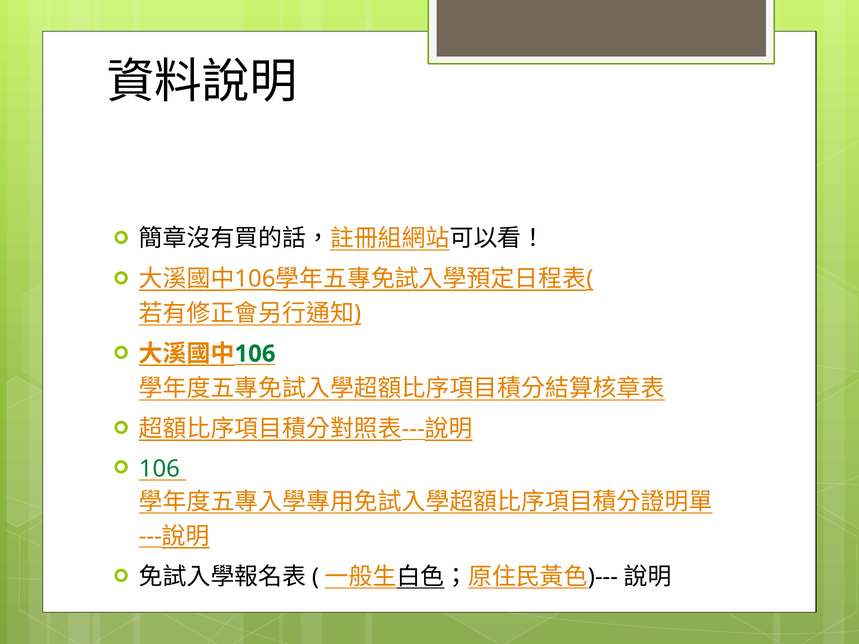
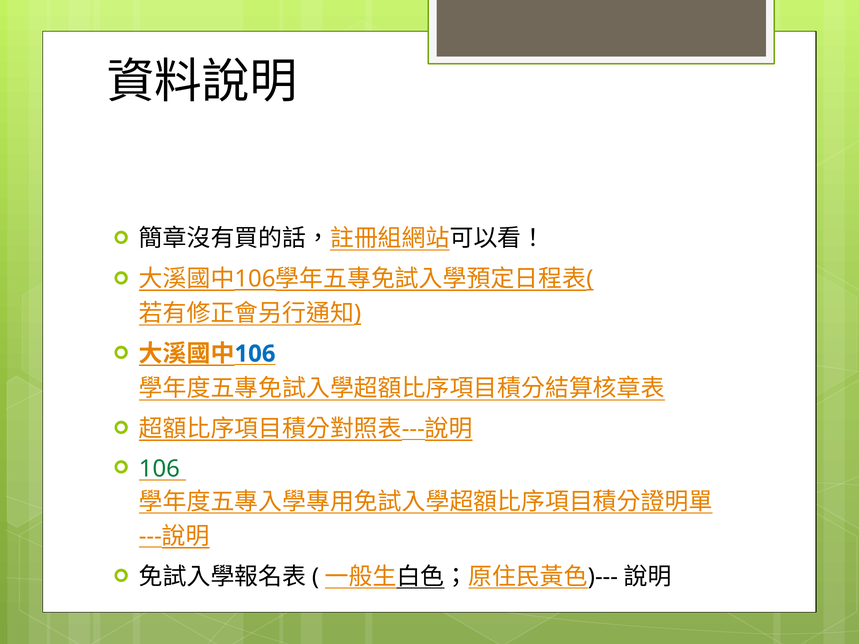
106 at (255, 354) colour: green -> blue
